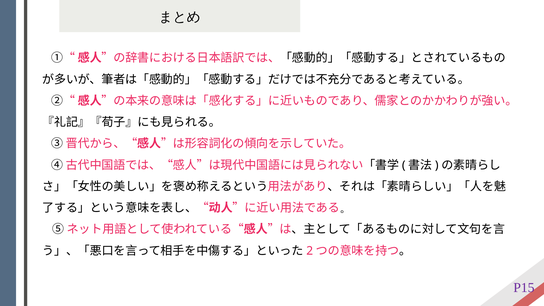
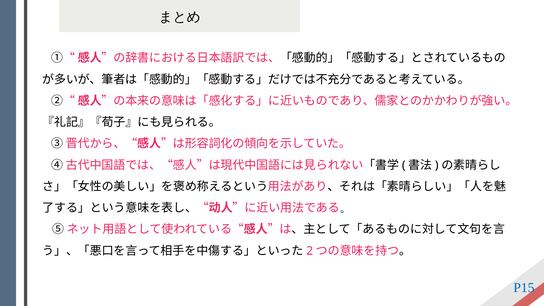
P15 colour: purple -> blue
